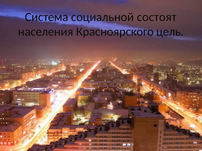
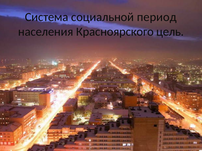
состоят: состоят -> период
